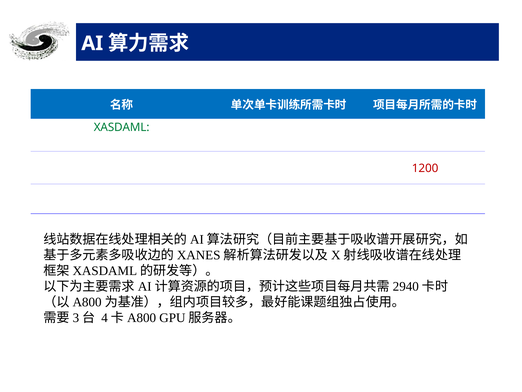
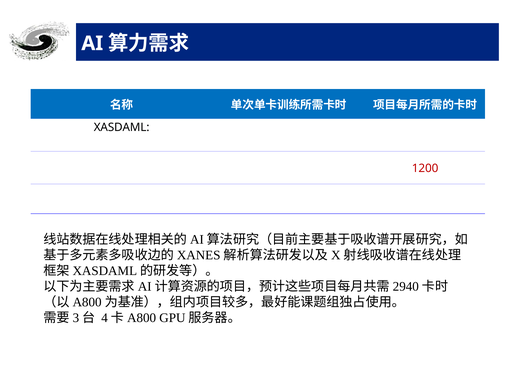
XASDAML colour: green -> black
